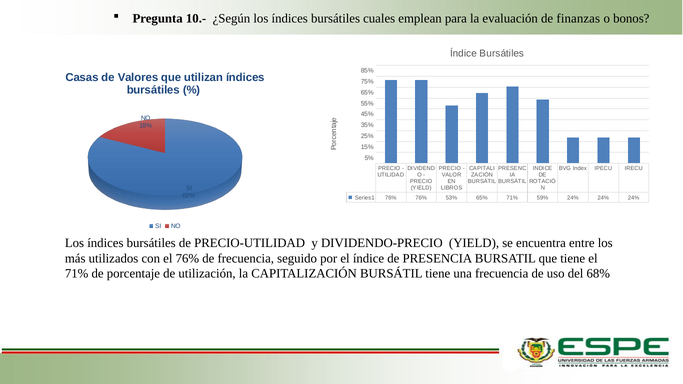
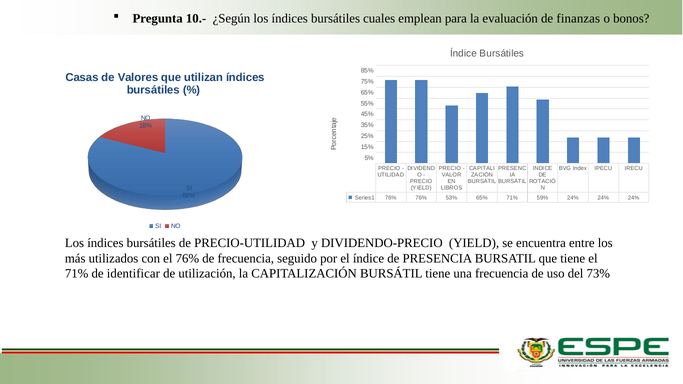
porcentaje: porcentaje -> identificar
68%: 68% -> 73%
